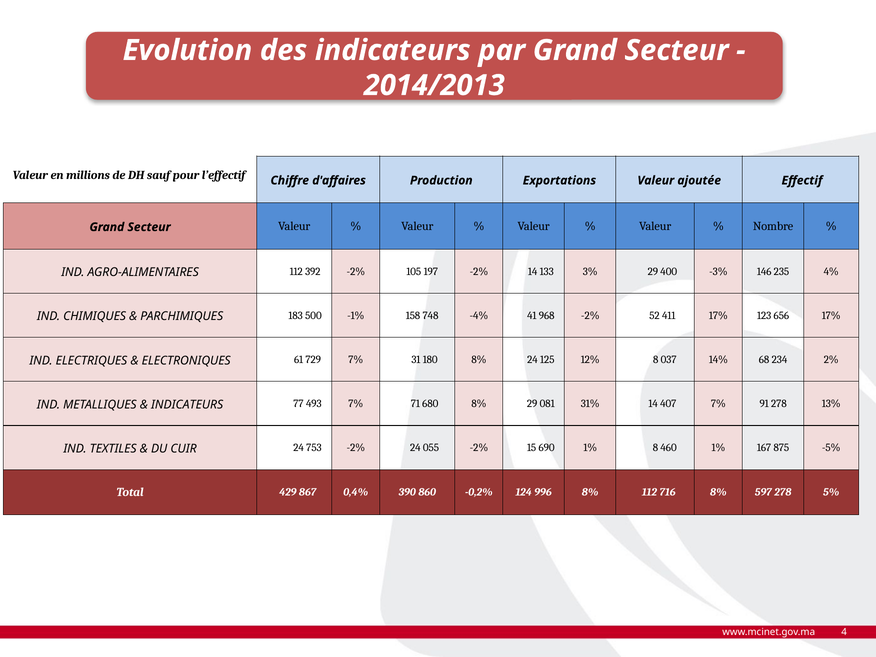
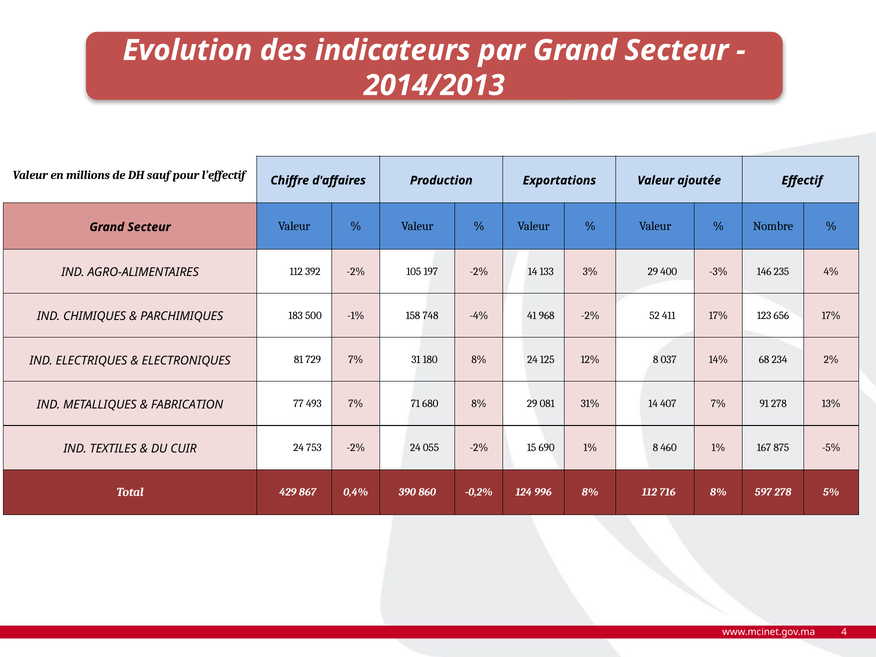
61: 61 -> 81
INDICATEURS at (187, 405): INDICATEURS -> FABRICATION
